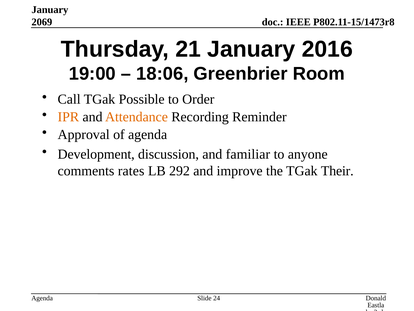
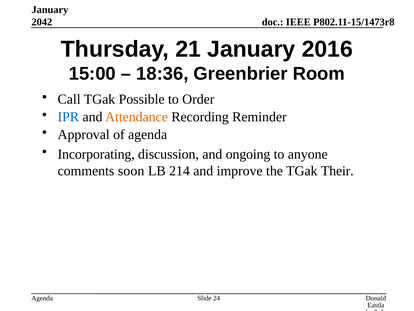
2069: 2069 -> 2042
19:00: 19:00 -> 15:00
18:06: 18:06 -> 18:36
IPR colour: orange -> blue
Development: Development -> Incorporating
familiar: familiar -> ongoing
rates: rates -> soon
292: 292 -> 214
